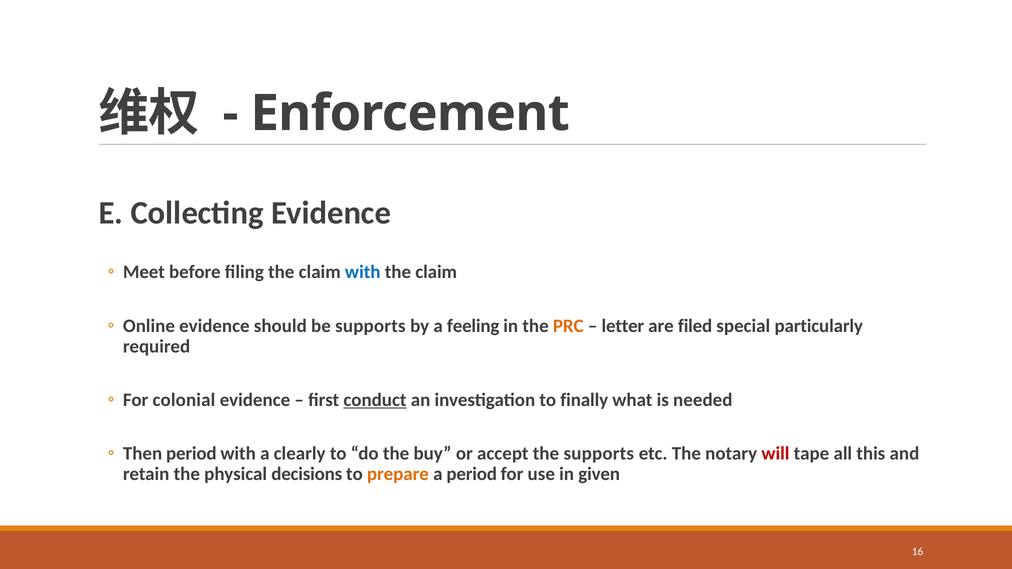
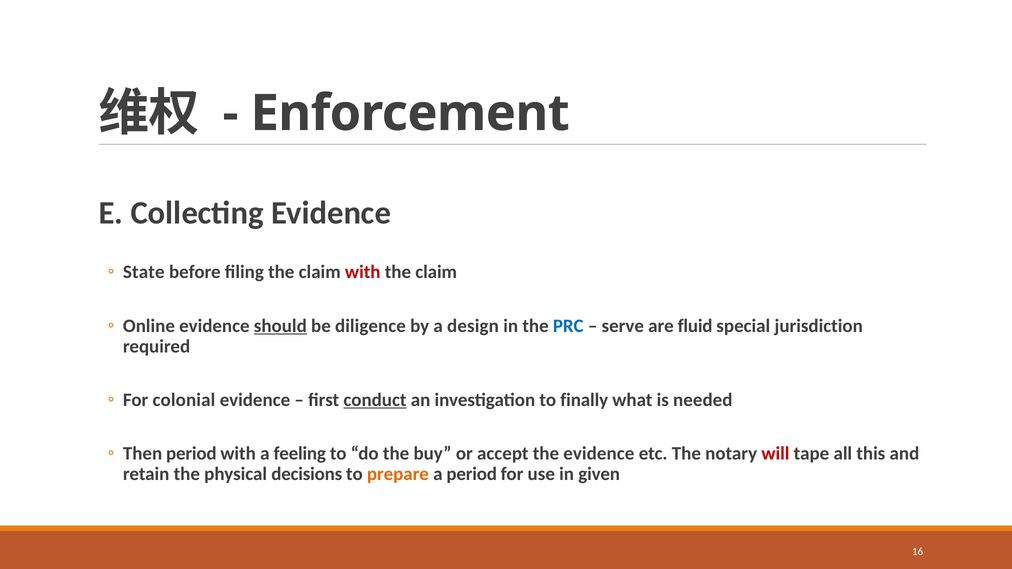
Meet: Meet -> State
with at (363, 272) colour: blue -> red
should underline: none -> present
be supports: supports -> diligence
feeling: feeling -> design
PRC colour: orange -> blue
letter: letter -> serve
filed: filed -> fluid
particularly: particularly -> jurisdiction
clearly: clearly -> feeling
the supports: supports -> evidence
